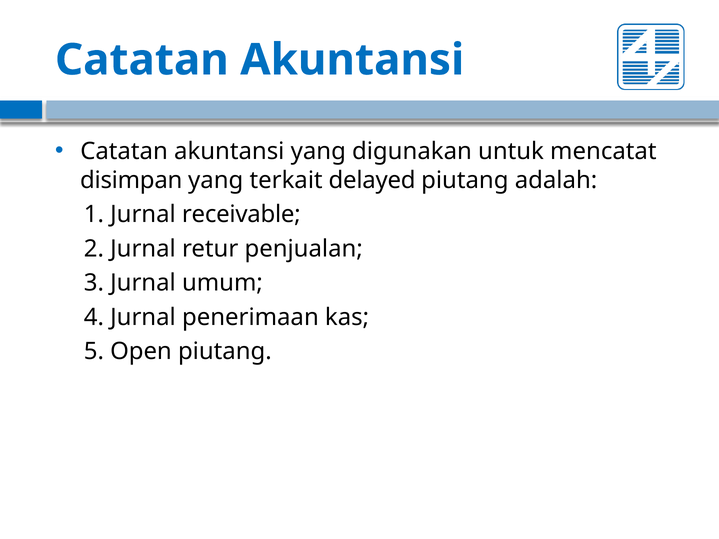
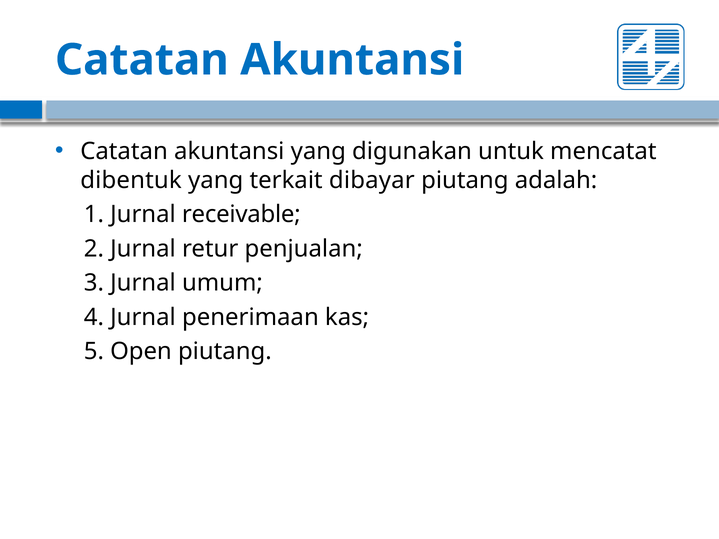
disimpan: disimpan -> dibentuk
delayed: delayed -> dibayar
